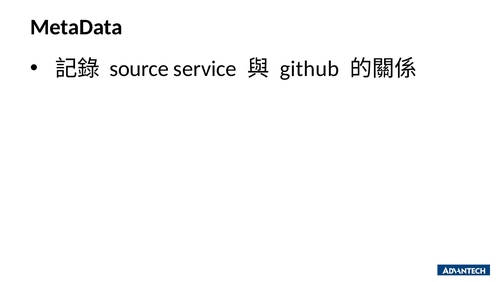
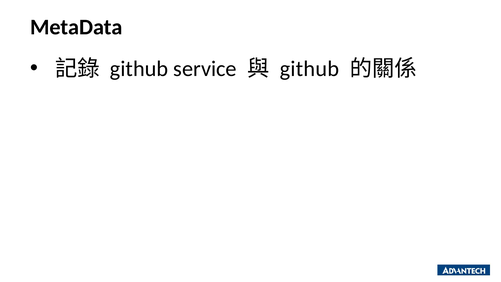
source at (139, 69): source -> github
